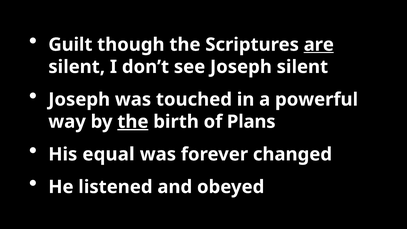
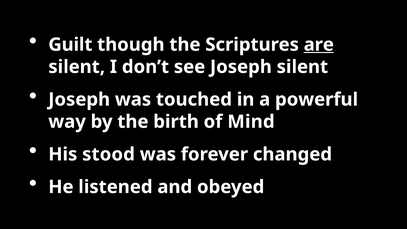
the at (133, 122) underline: present -> none
Plans: Plans -> Mind
equal: equal -> stood
